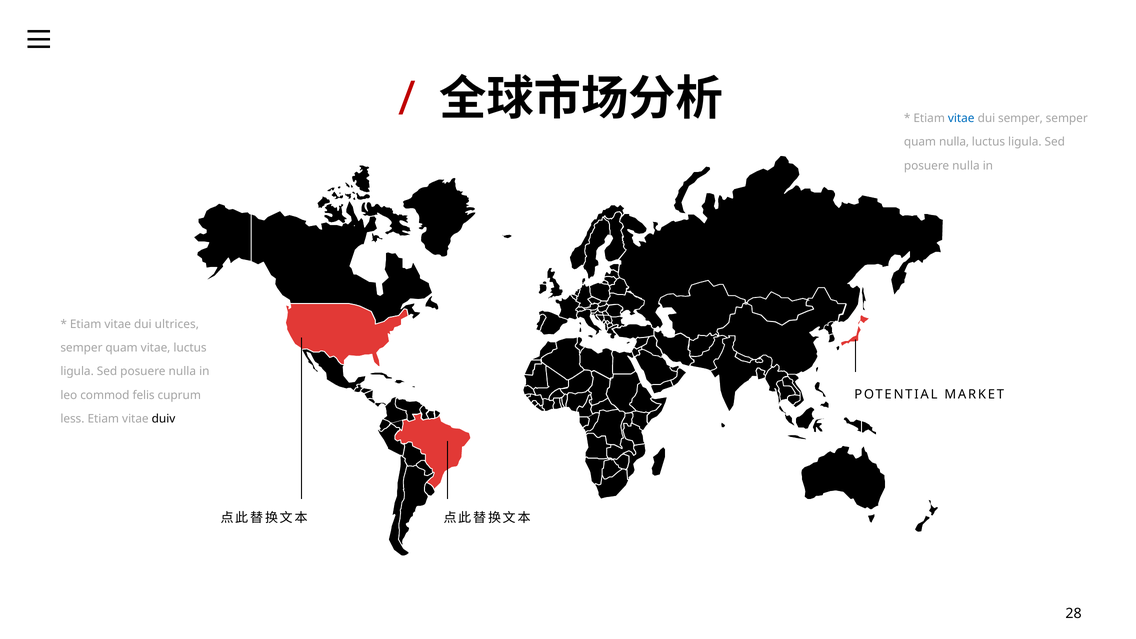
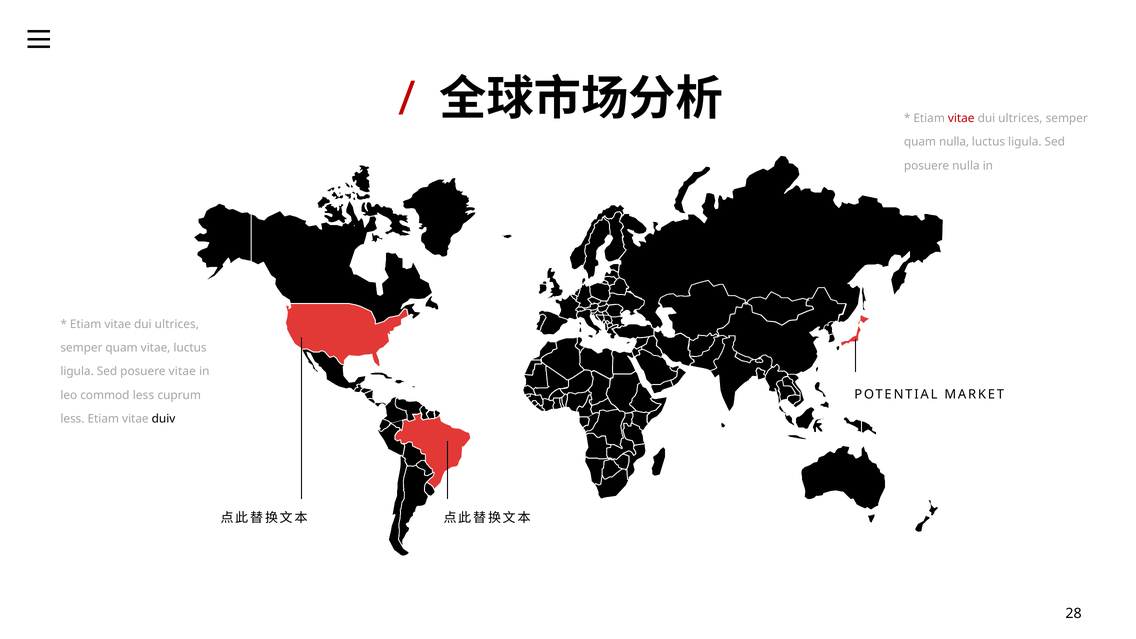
vitae at (961, 118) colour: blue -> red
semper at (1020, 118): semper -> ultrices
nulla at (182, 371): nulla -> vitae
commod felis: felis -> less
